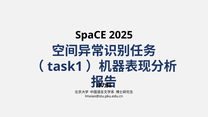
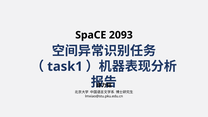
2025: 2025 -> 2093
